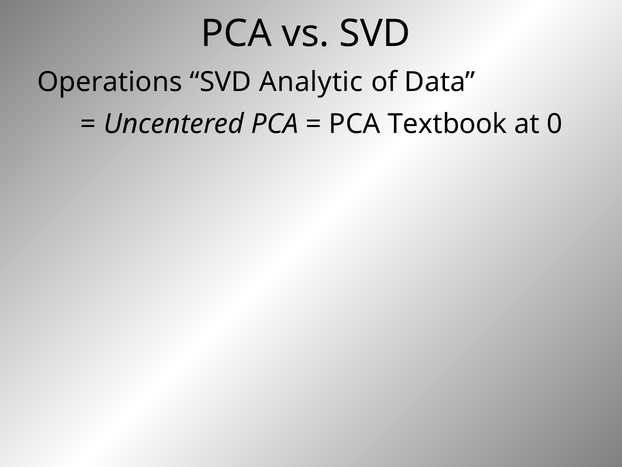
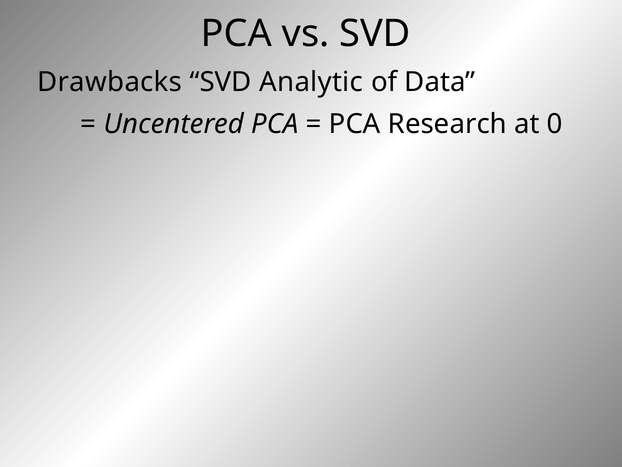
Operations: Operations -> Drawbacks
Textbook: Textbook -> Research
